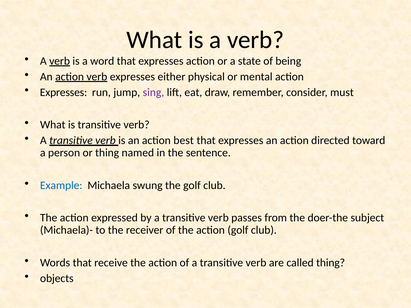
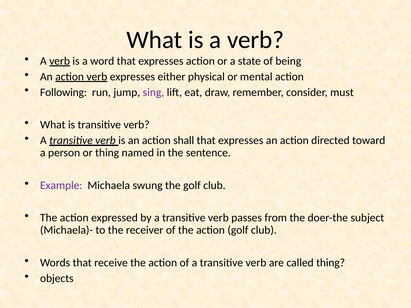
Expresses at (64, 92): Expresses -> Following
best: best -> shall
Example colour: blue -> purple
